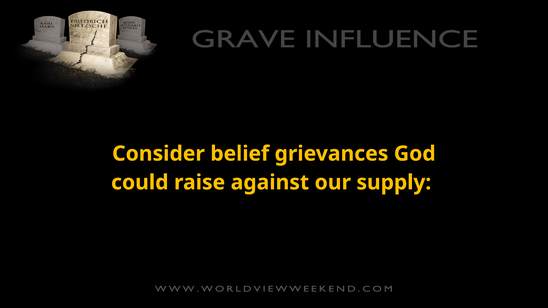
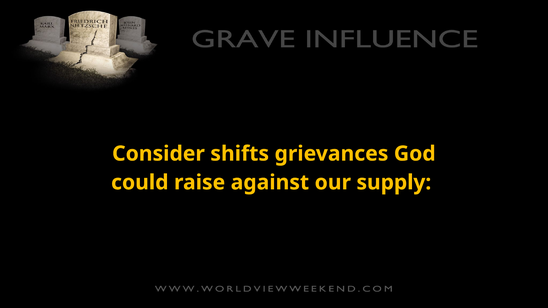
belief: belief -> shifts
